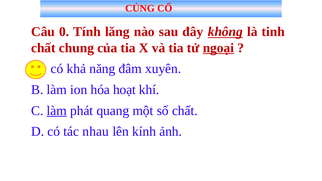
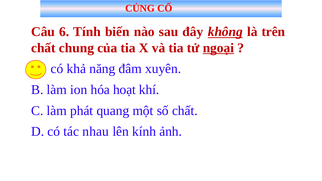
0: 0 -> 6
lăng: lăng -> biến
tinh: tinh -> trên
làm at (57, 111) underline: present -> none
